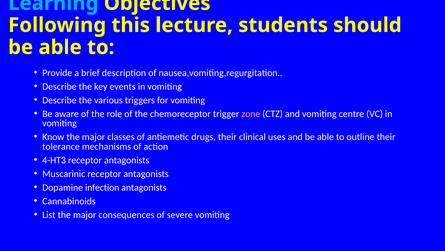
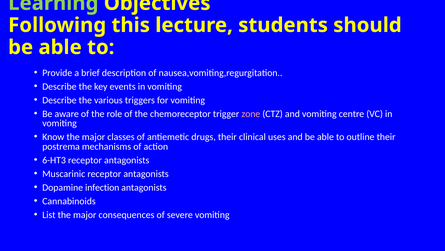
Learning colour: light blue -> light green
tolerance: tolerance -> postrema
4-HT3: 4-HT3 -> 6-HT3
